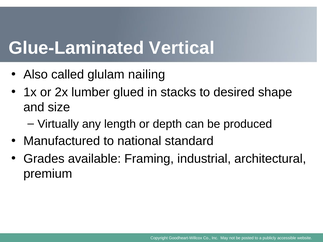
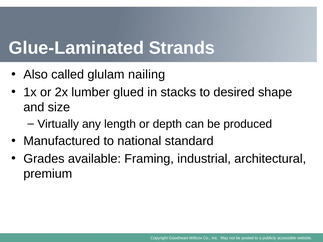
Vertical: Vertical -> Strands
